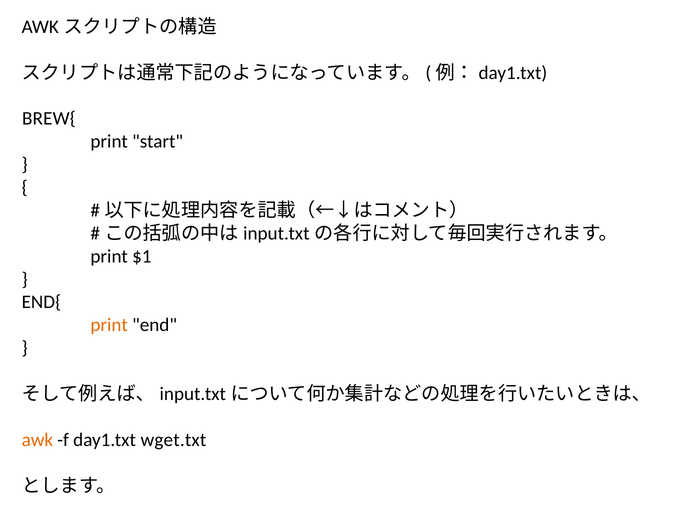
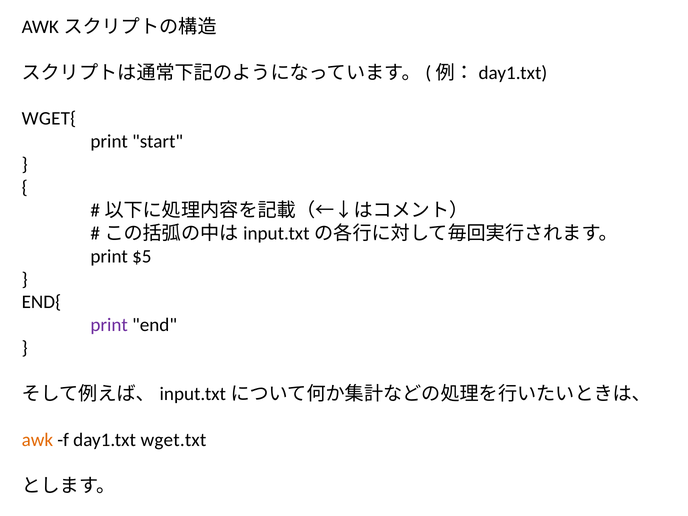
BREW{: BREW{ -> WGET{
$1: $1 -> $5
print at (109, 325) colour: orange -> purple
